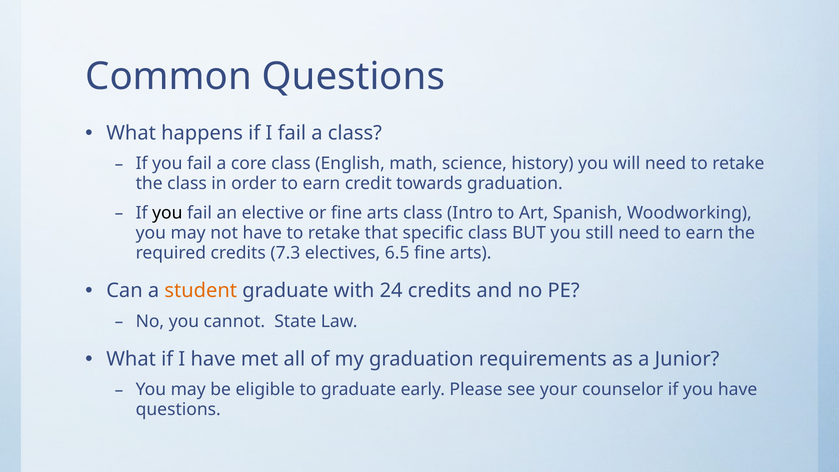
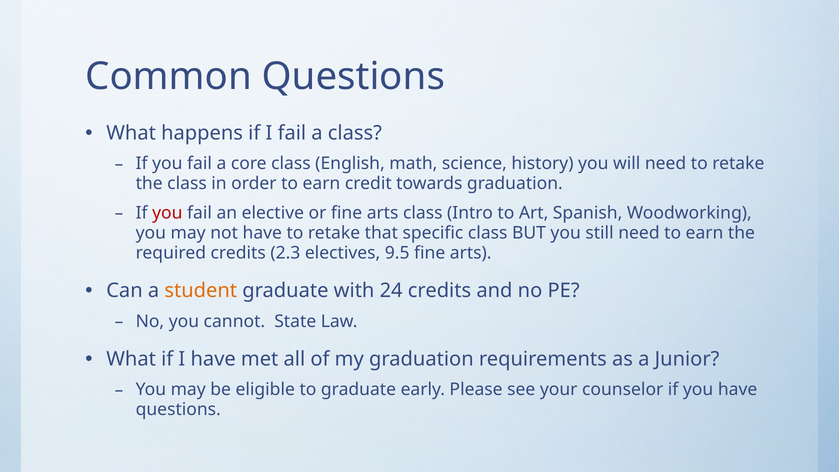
you at (167, 213) colour: black -> red
7.3: 7.3 -> 2.3
6.5: 6.5 -> 9.5
